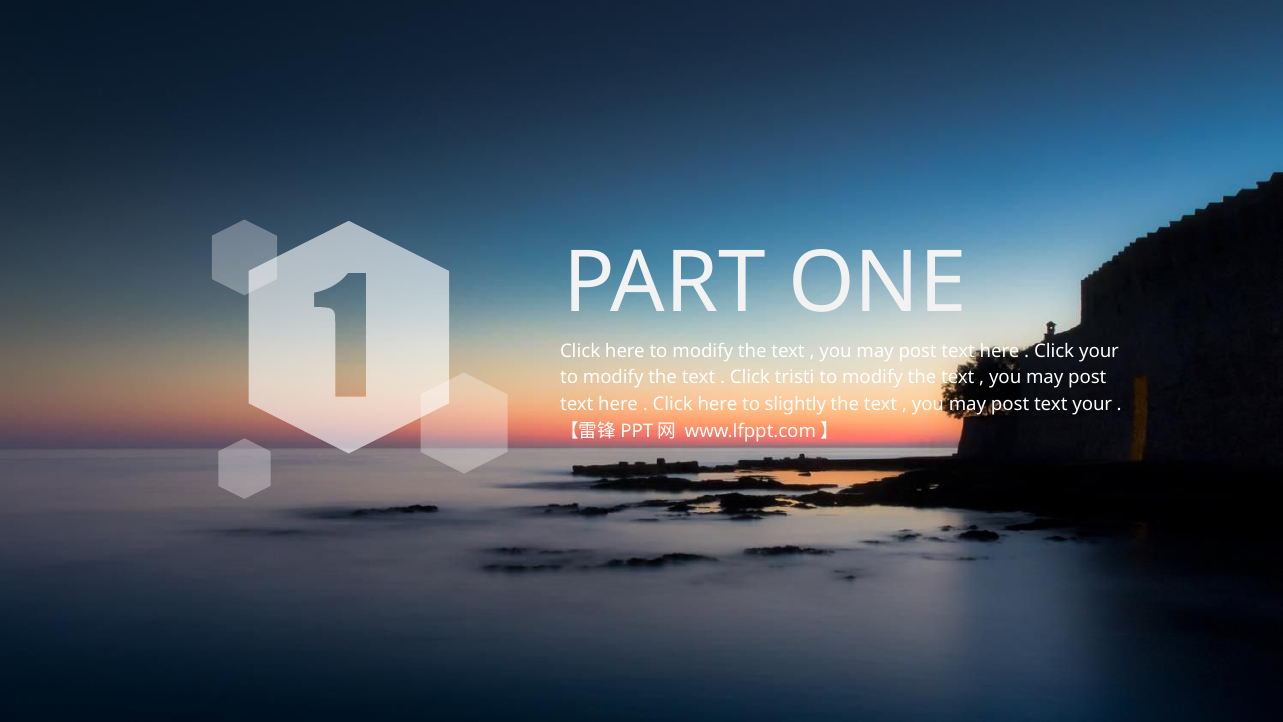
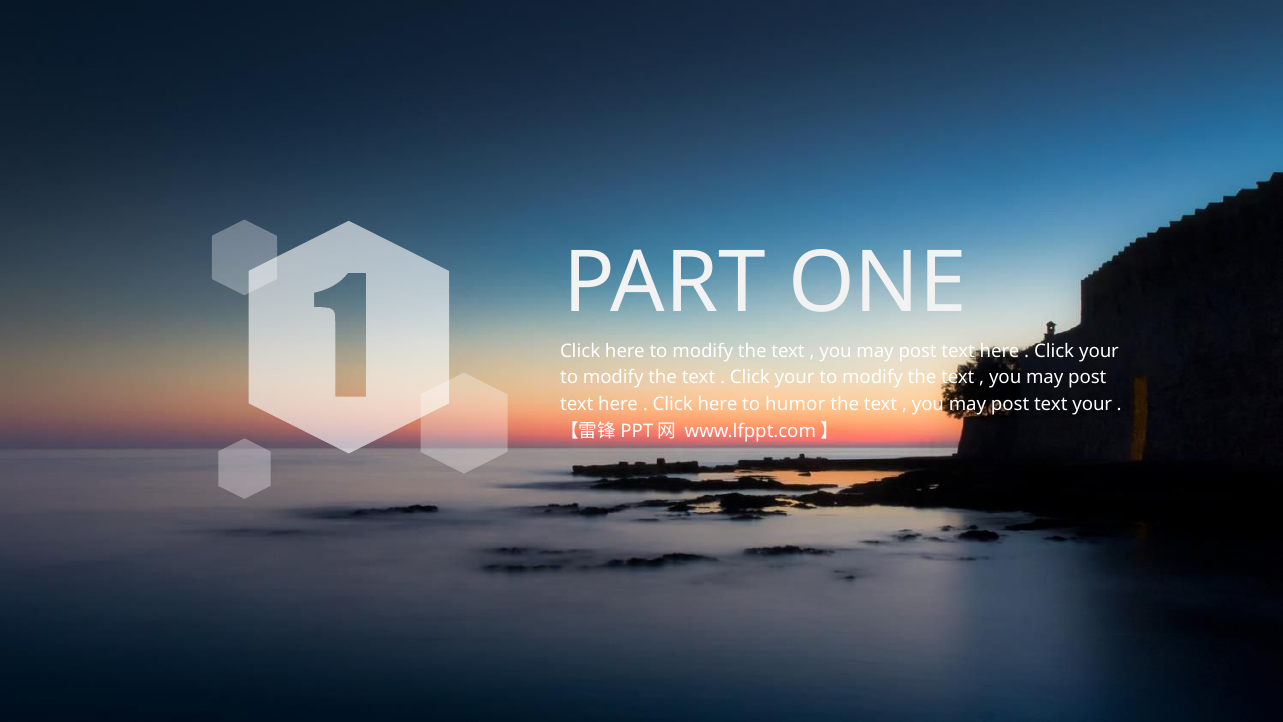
tristi at (795, 378): tristi -> your
slightly: slightly -> humor
